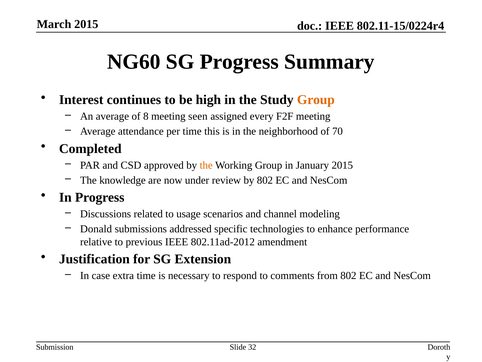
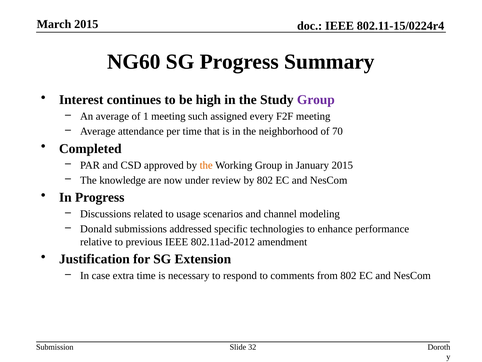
Group at (316, 100) colour: orange -> purple
8: 8 -> 1
seen: seen -> such
this: this -> that
